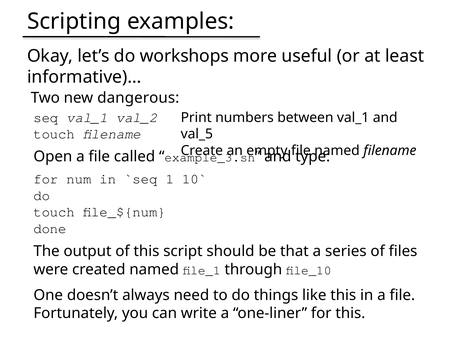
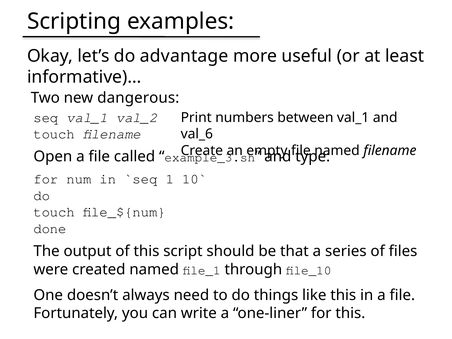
workshops: workshops -> advantage
val_5: val_5 -> val_6
